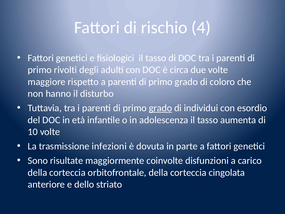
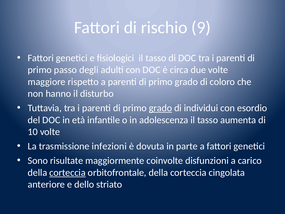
4: 4 -> 9
rivolti: rivolti -> passo
corteccia at (67, 172) underline: none -> present
